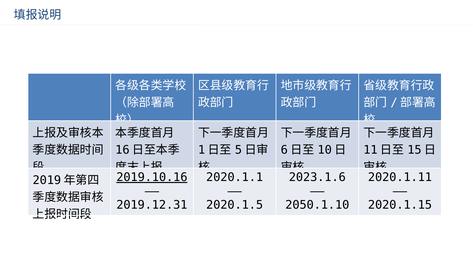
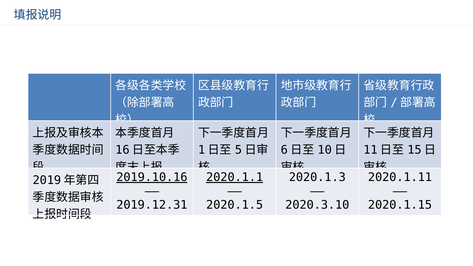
2020.1.1 underline: none -> present
2023.1.6: 2023.1.6 -> 2020.1.3
2050.1.10: 2050.1.10 -> 2020.3.10
